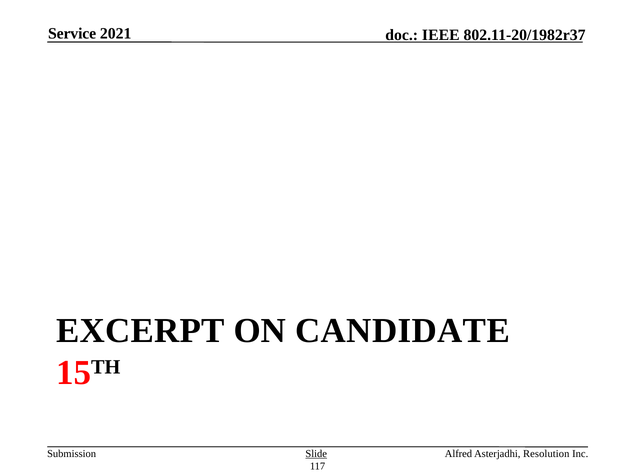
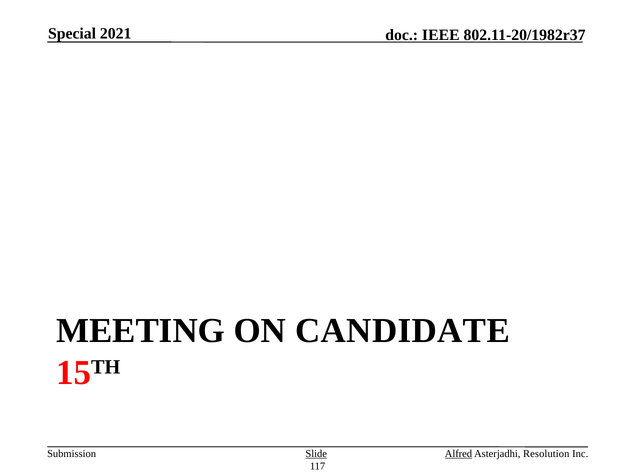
Service: Service -> Special
EXCERPT: EXCERPT -> MEETING
Alfred underline: none -> present
